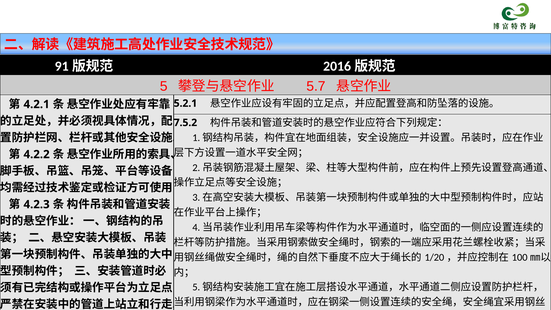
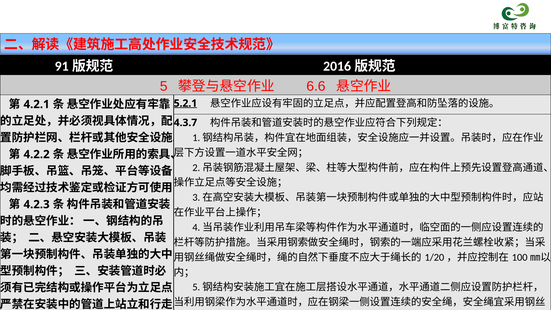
5.7: 5.7 -> 6.6
5.2.1 underline: none -> present
7.5.2: 7.5.2 -> 4.3.7
